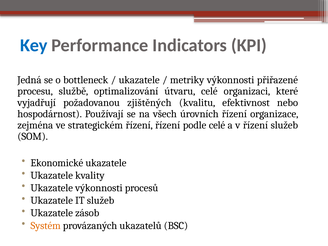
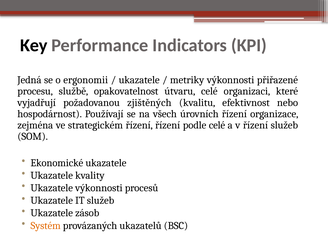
Key colour: blue -> black
bottleneck: bottleneck -> ergonomii
optimalizování: optimalizování -> opakovatelnost
